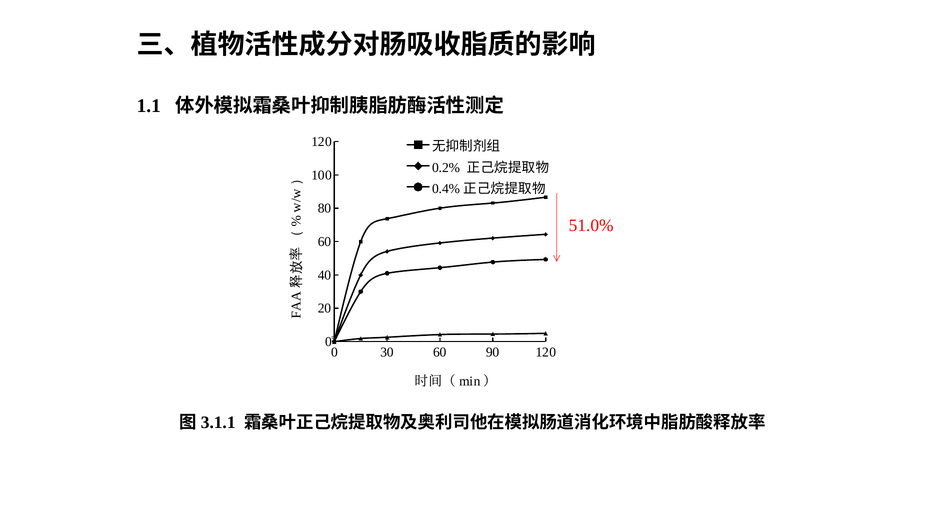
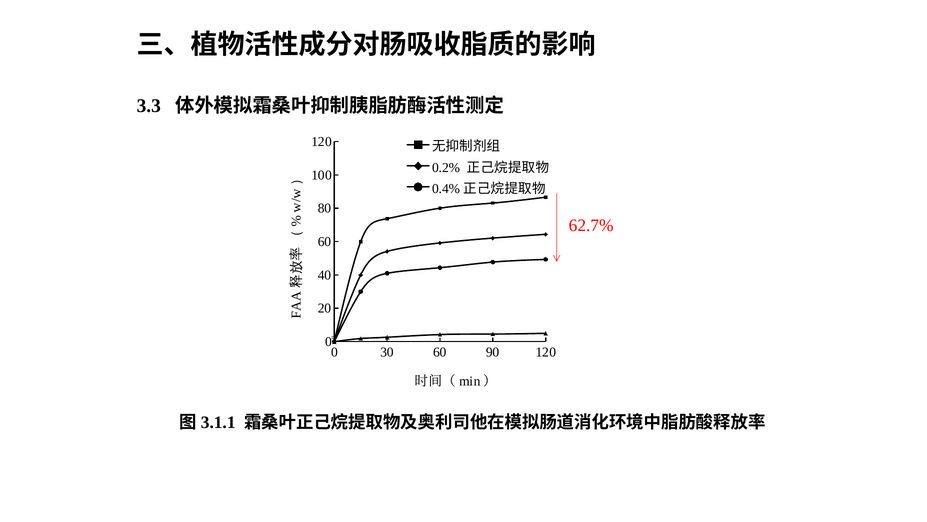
1.1: 1.1 -> 3.3
51.0%: 51.0% -> 62.7%
